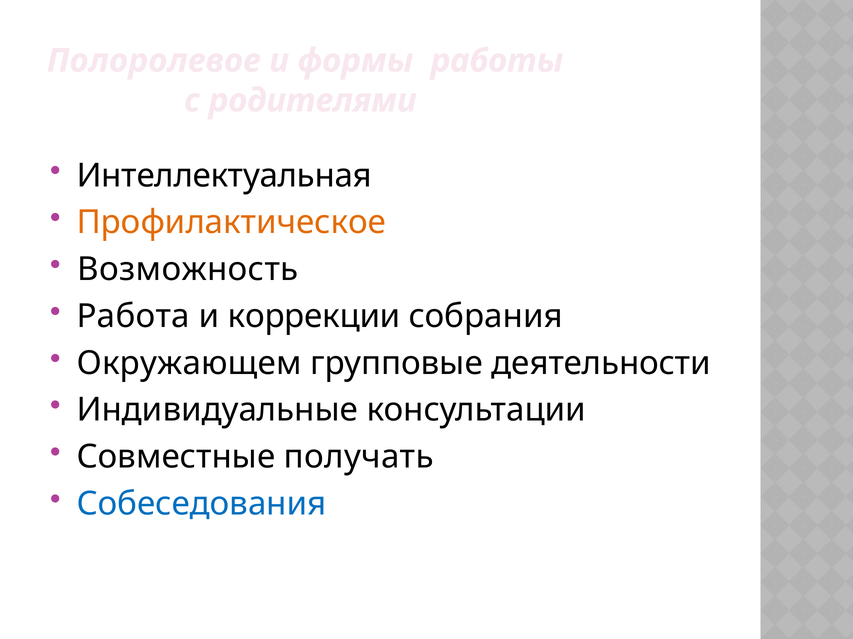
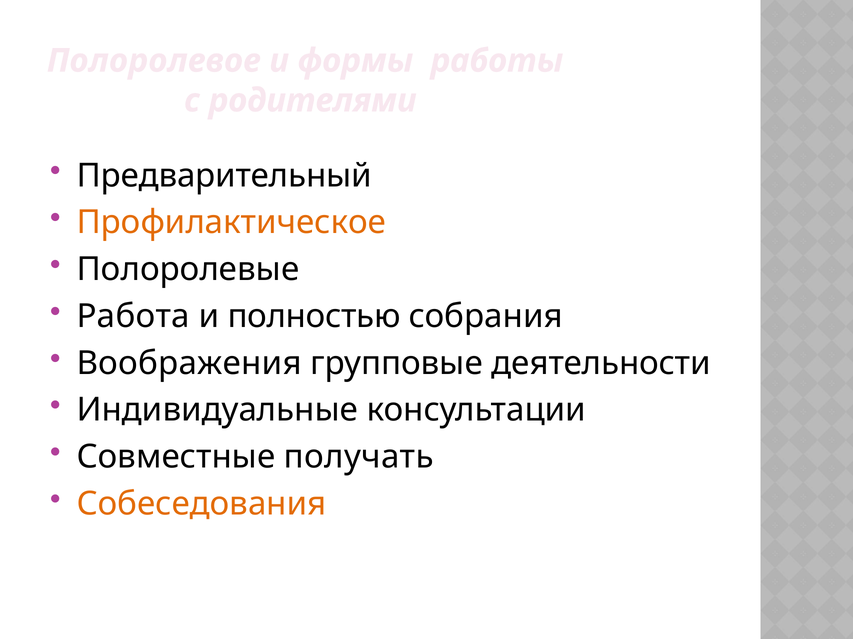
Интеллектуальная: Интеллектуальная -> Предварительный
Возможность: Возможность -> Полоролевые
коррекции: коррекции -> полностью
Окружающем: Окружающем -> Воображения
Собеседования colour: blue -> orange
